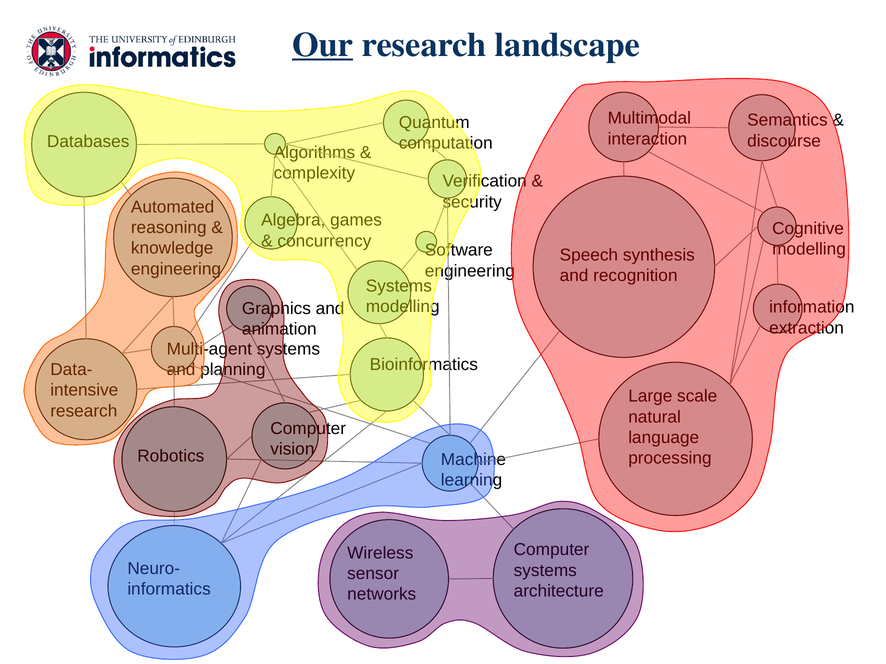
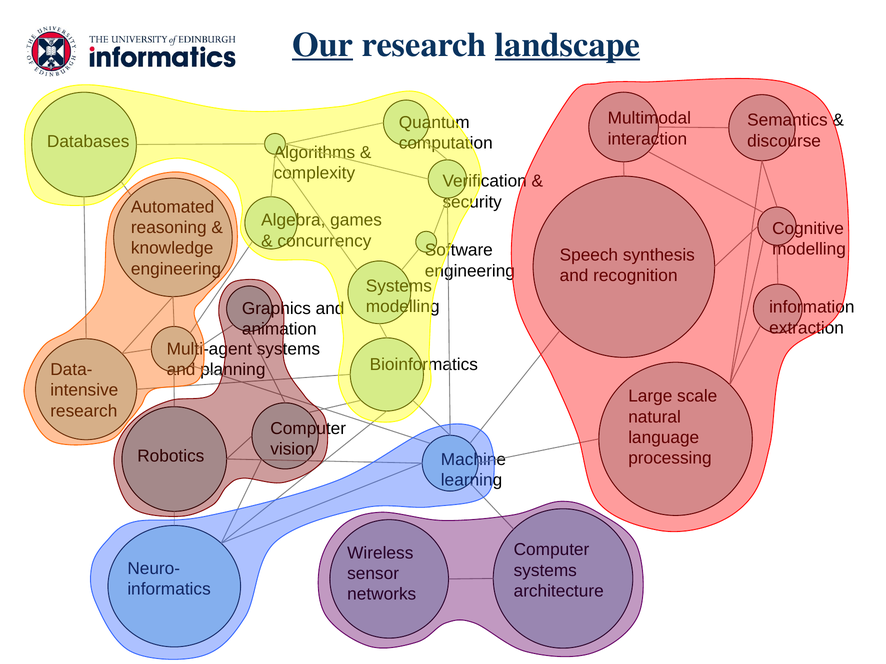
landscape underline: none -> present
